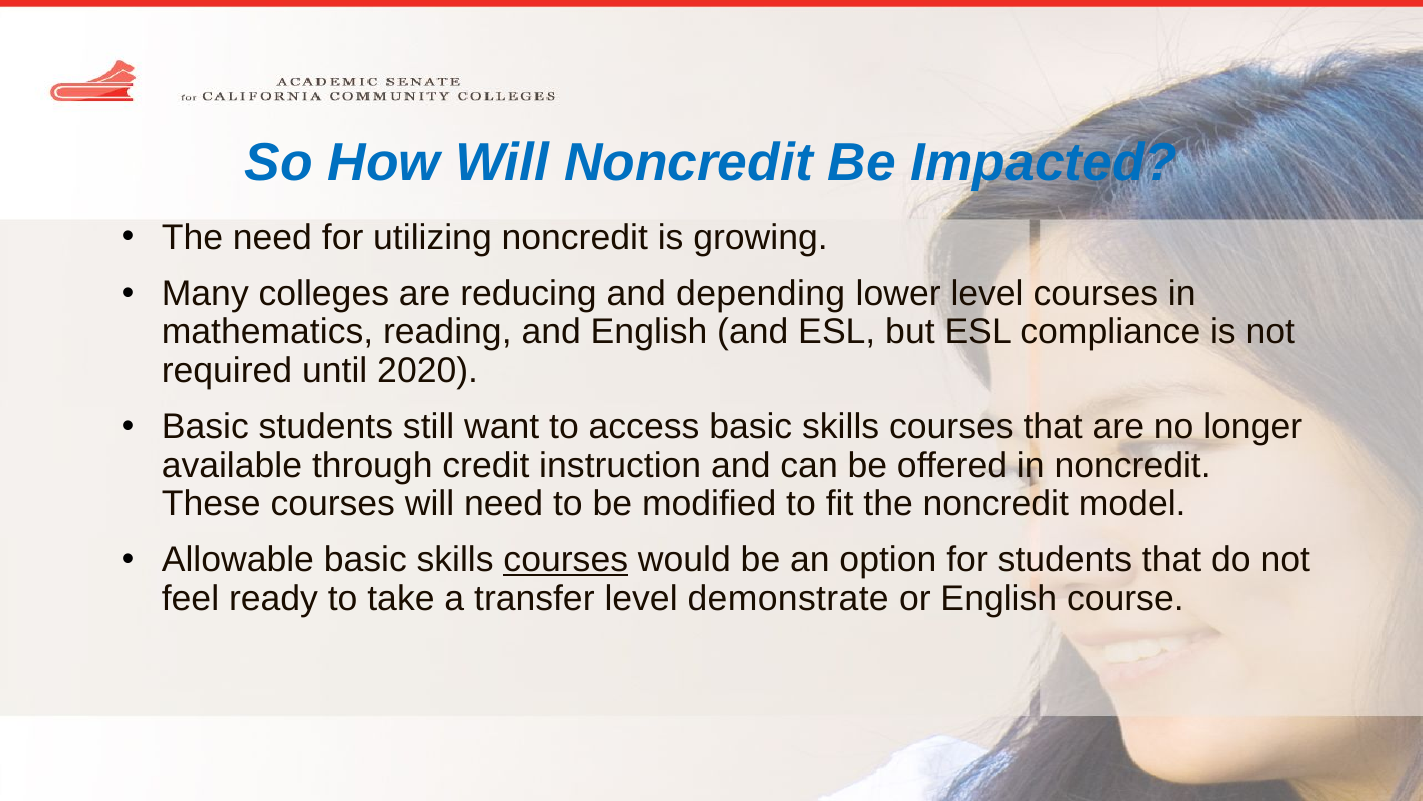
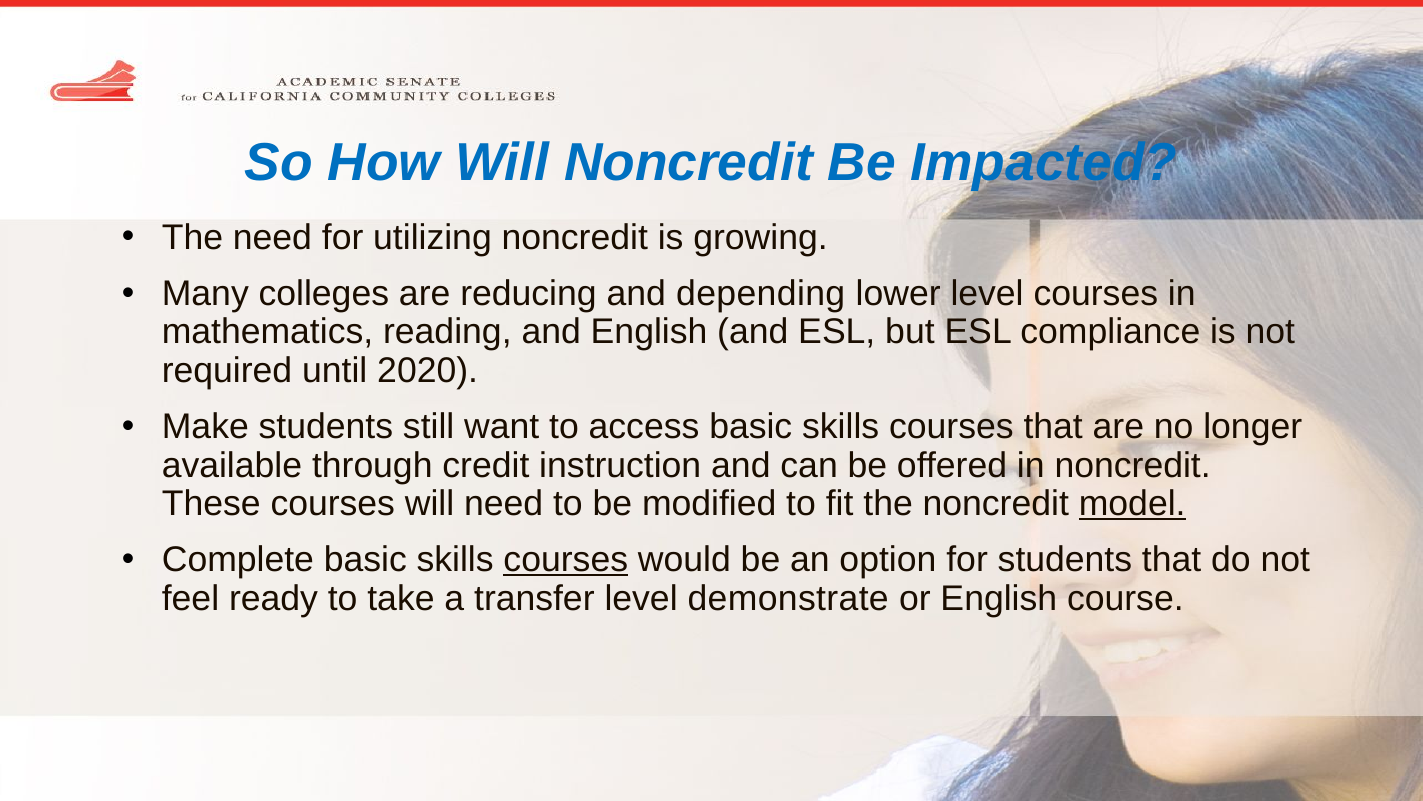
Basic at (205, 427): Basic -> Make
model underline: none -> present
Allowable: Allowable -> Complete
